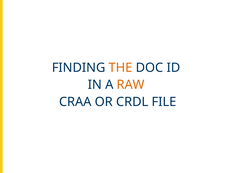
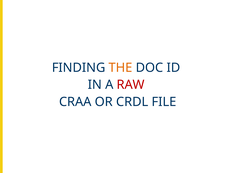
RAW colour: orange -> red
